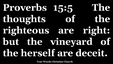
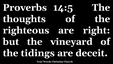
15:5: 15:5 -> 14:5
herself: herself -> tidings
